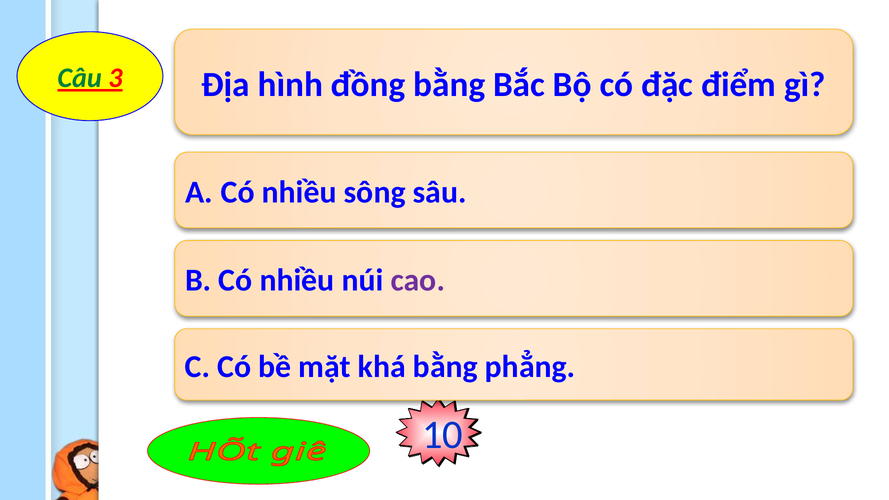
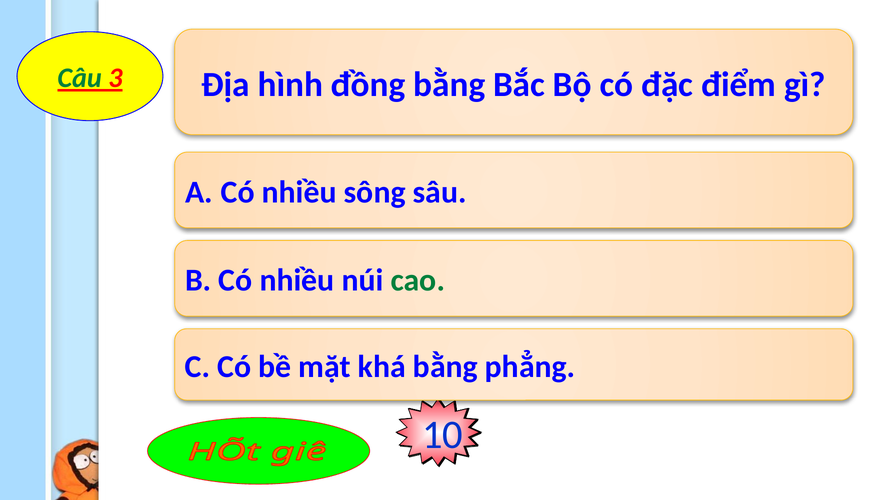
cao colour: purple -> green
